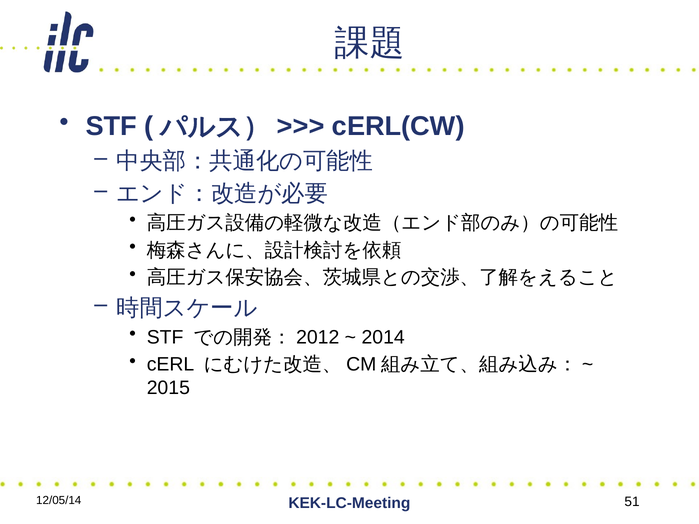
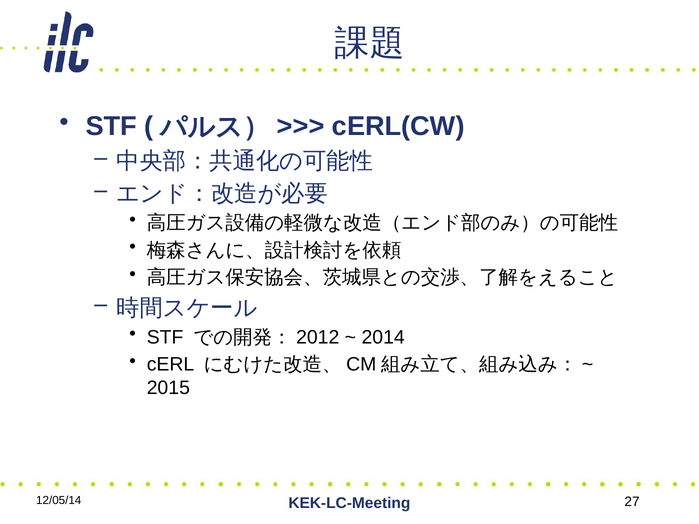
51: 51 -> 27
